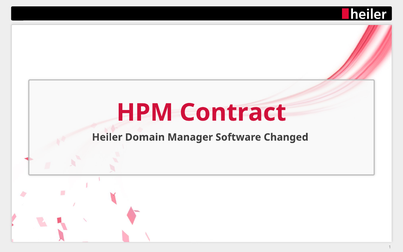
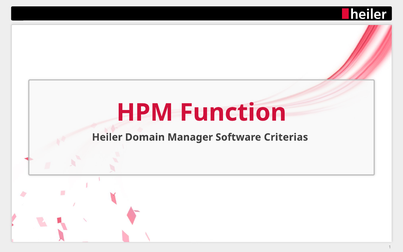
Contract: Contract -> Function
Changed: Changed -> Criterias
